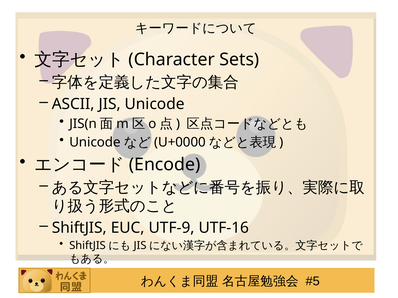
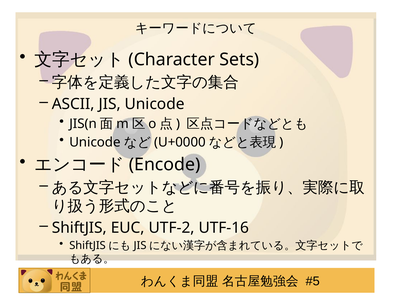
UTF-9: UTF-9 -> UTF-2
